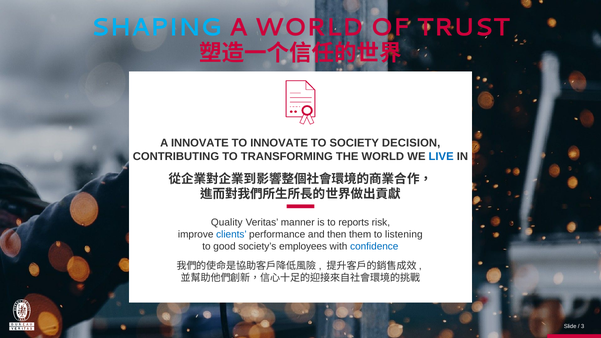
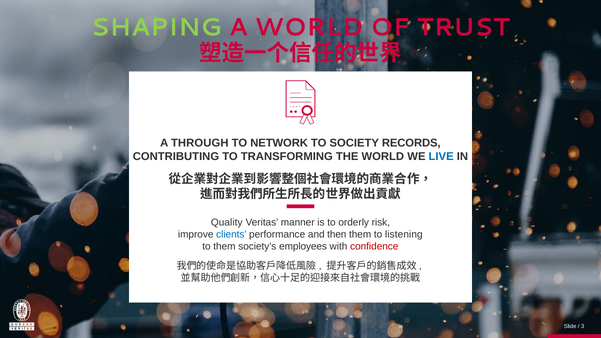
SHAPING colour: light blue -> light green
A INNOVATE: INNOVATE -> THROUGH
TO INNOVATE: INNOVATE -> NETWORK
DECISION: DECISION -> RECORDS
reports: reports -> orderly
to good: good -> them
confidence colour: blue -> red
